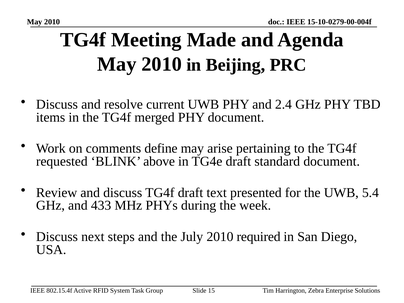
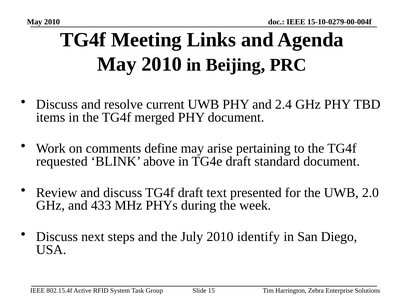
Made: Made -> Links
5.4: 5.4 -> 2.0
required: required -> identify
